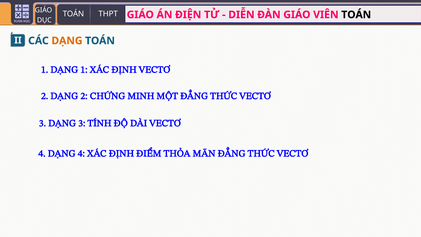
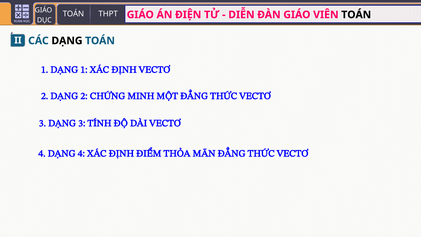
DẠNG at (67, 41) colour: orange -> black
